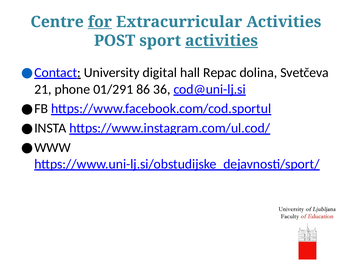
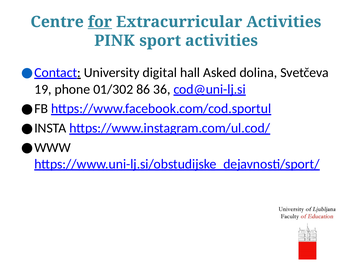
POST: POST -> PINK
activities at (222, 41) underline: present -> none
Repac: Repac -> Asked
21: 21 -> 19
01/291: 01/291 -> 01/302
